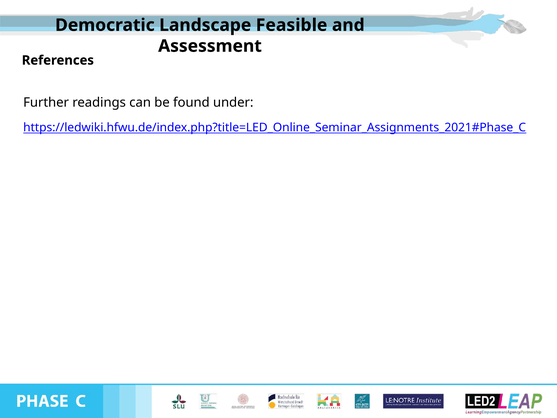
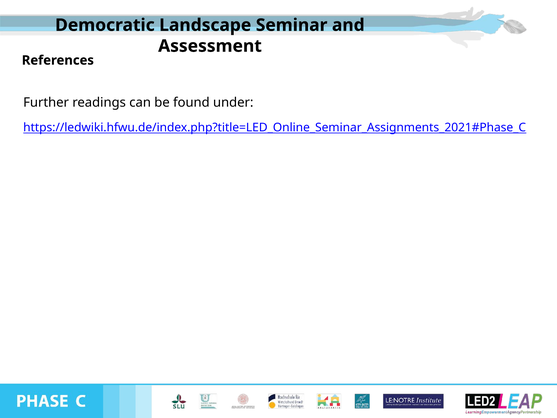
Feasible: Feasible -> Seminar
